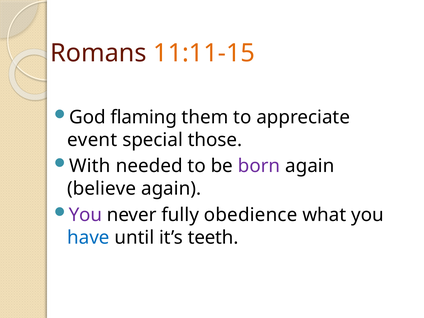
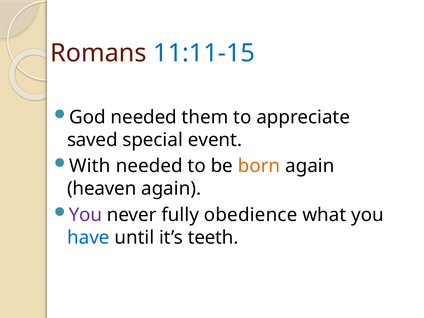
11:11-15 colour: orange -> blue
God flaming: flaming -> needed
event: event -> saved
those: those -> event
born colour: purple -> orange
believe: believe -> heaven
